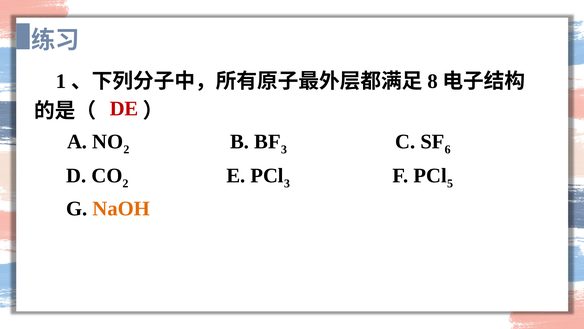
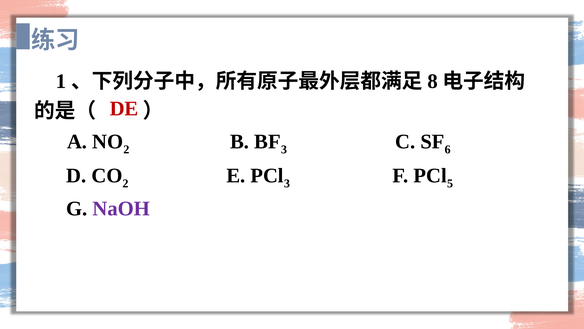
NaOH colour: orange -> purple
